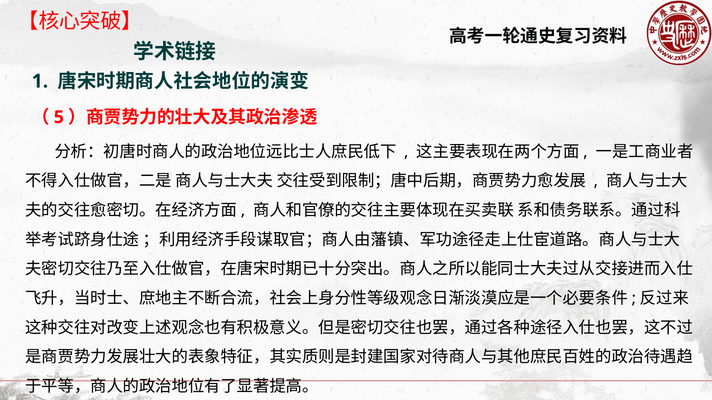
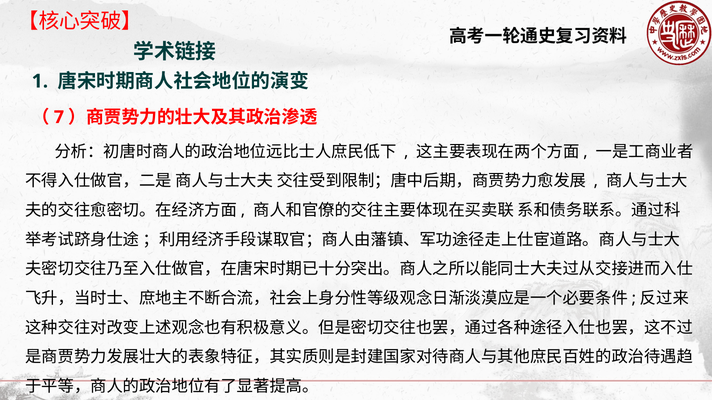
5: 5 -> 7
